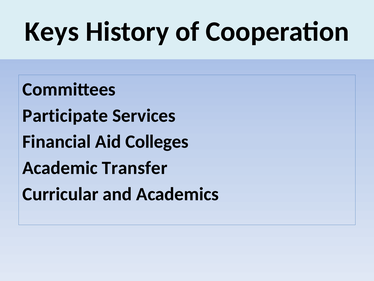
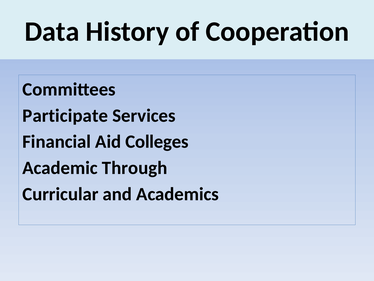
Keys: Keys -> Data
Transfer: Transfer -> Through
